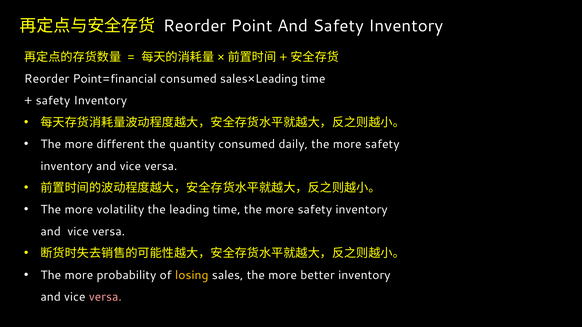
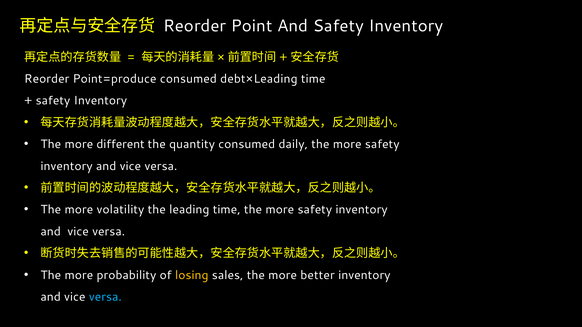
Point=financial: Point=financial -> Point=produce
sales×Leading: sales×Leading -> debt×Leading
versa at (105, 297) colour: pink -> light blue
